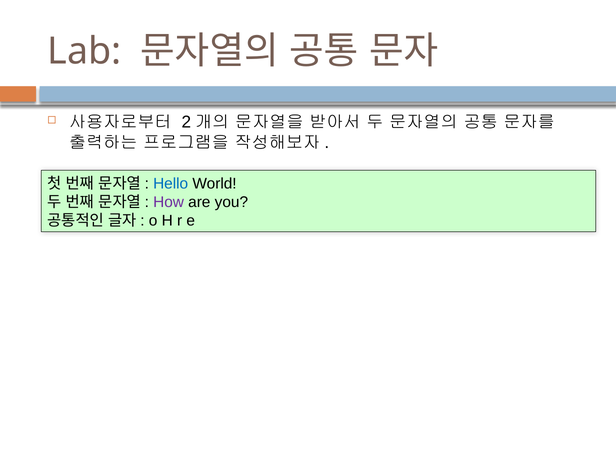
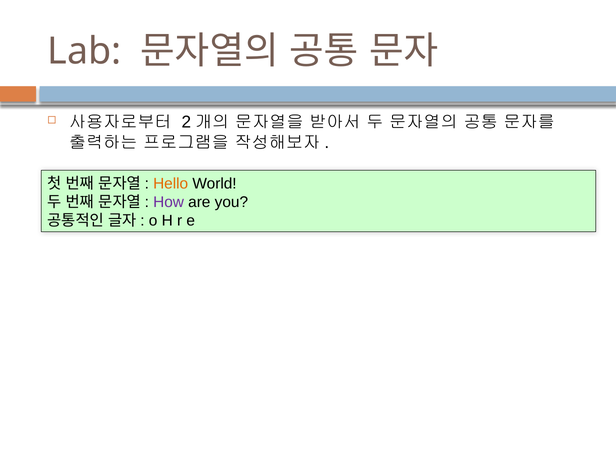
Hello colour: blue -> orange
